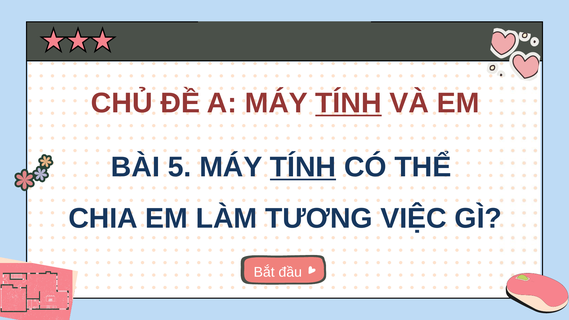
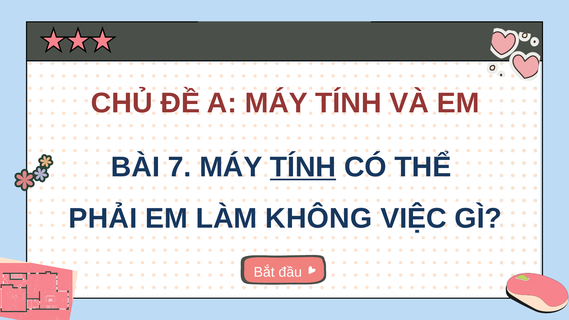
TÍNH at (348, 103) underline: present -> none
5: 5 -> 7
CHIA: CHIA -> PHẢI
TƯƠNG: TƯƠNG -> KHÔNG
